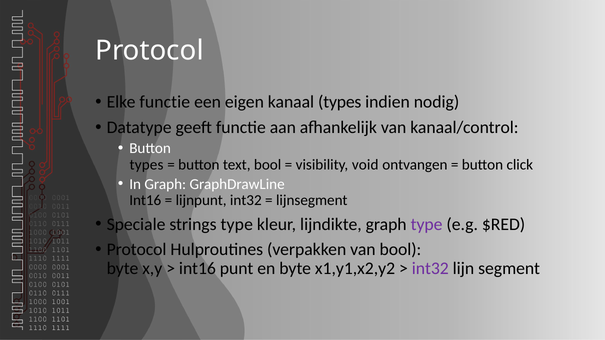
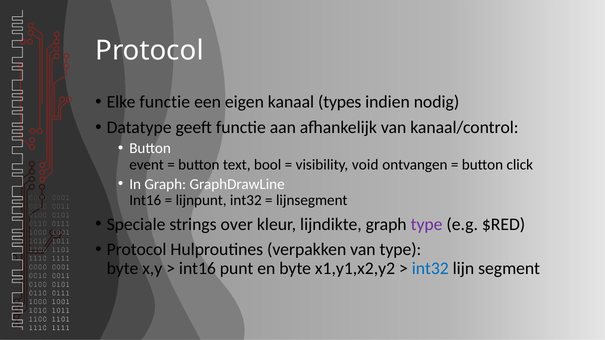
types at (147, 165): types -> event
strings type: type -> over
van bool: bool -> type
int32 at (430, 269) colour: purple -> blue
